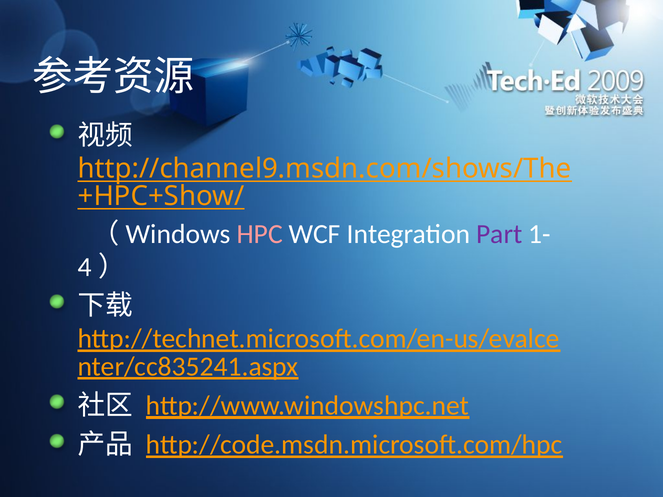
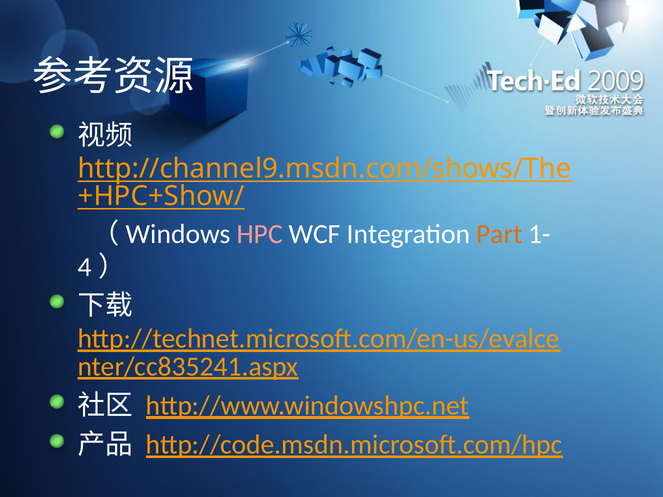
Part colour: purple -> orange
